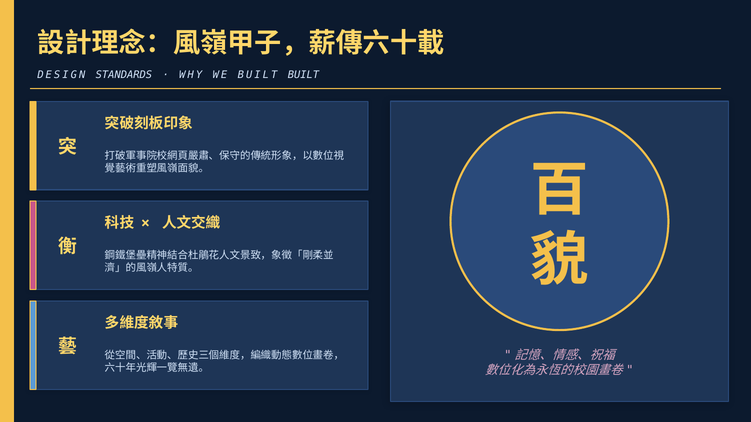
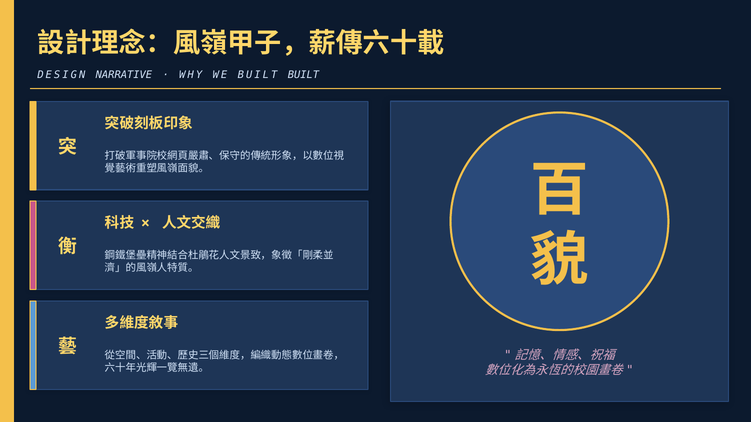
STANDARDS: STANDARDS -> NARRATIVE
